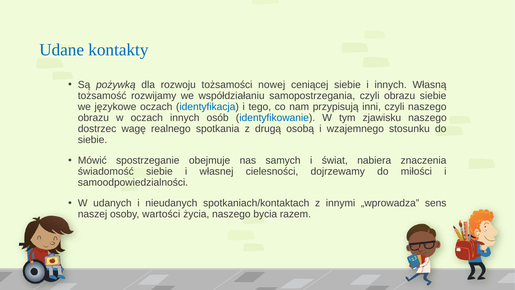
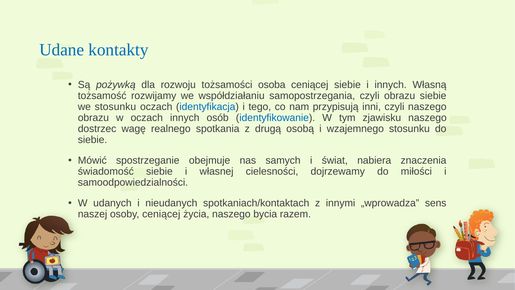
nowej: nowej -> osoba
we językowe: językowe -> stosunku
osoby wartości: wartości -> ceniącej
